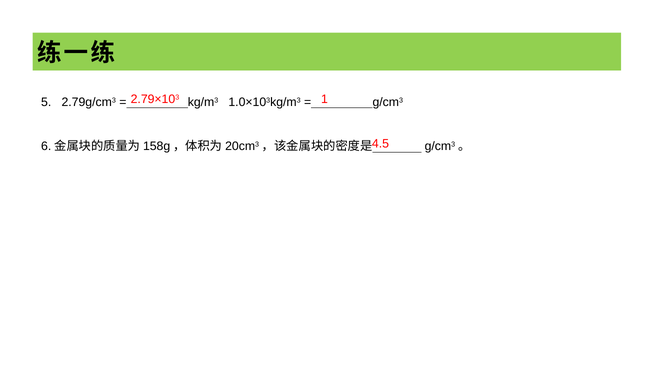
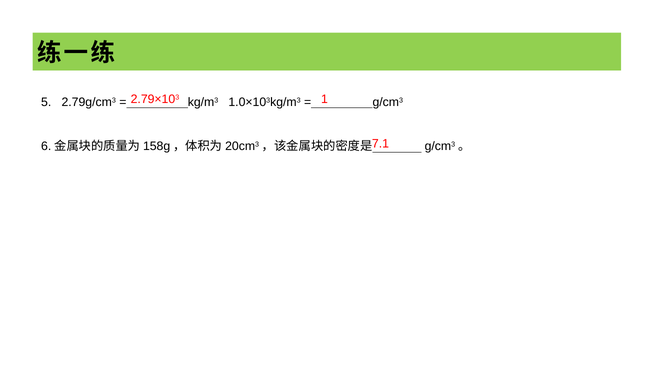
4.5: 4.5 -> 7.1
